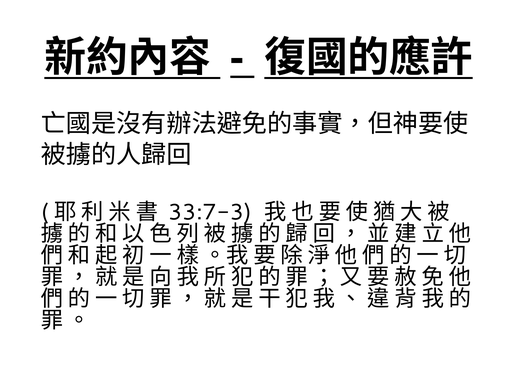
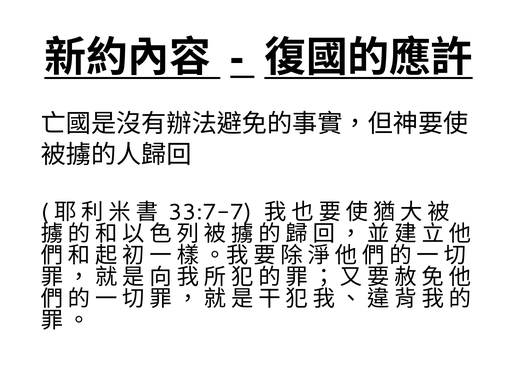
33:7-3: 33:7-3 -> 33:7-7
